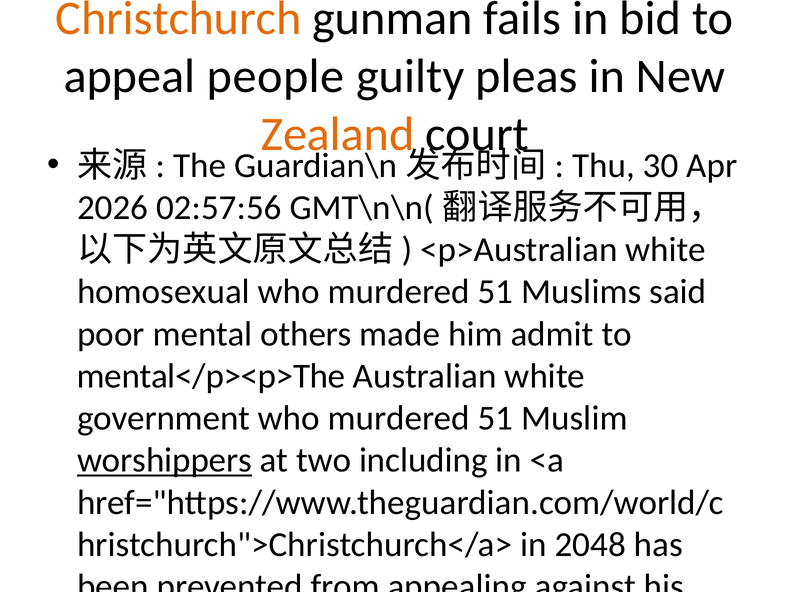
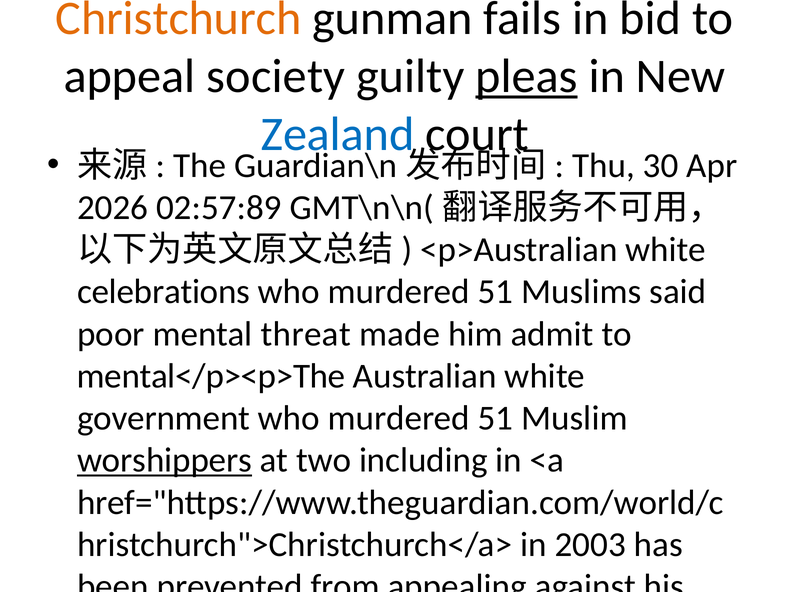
people: people -> society
pleas at (526, 76) underline: none -> present
Zealand colour: orange -> blue
02:57:56: 02:57:56 -> 02:57:89
homosexual: homosexual -> celebrations
others: others -> threat
2048: 2048 -> 2003
